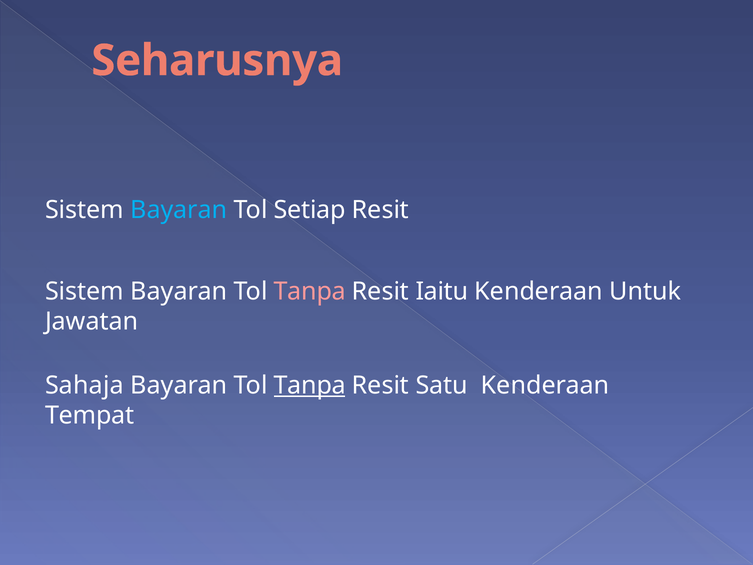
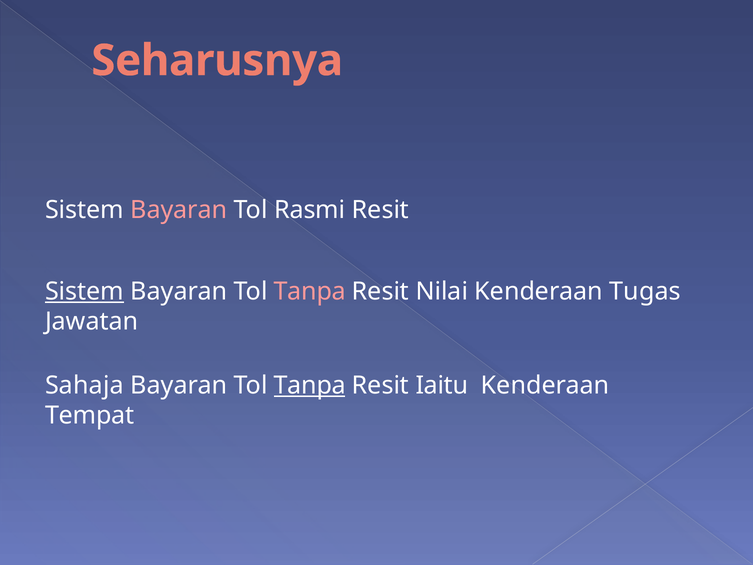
Bayaran at (179, 210) colour: light blue -> pink
Setiap: Setiap -> Rasmi
Sistem at (85, 291) underline: none -> present
Iaitu: Iaitu -> Nilai
Untuk: Untuk -> Tugas
Satu: Satu -> Iaitu
